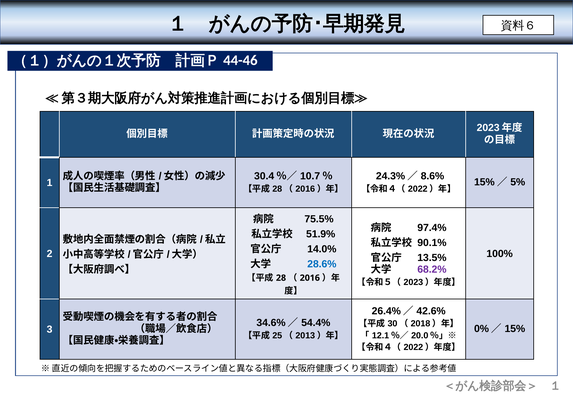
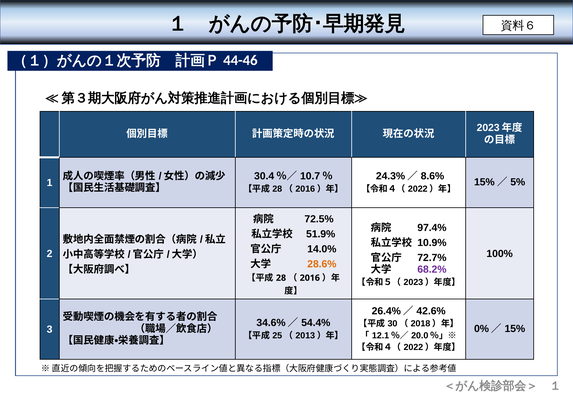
75.5%: 75.5% -> 72.5%
90.1%: 90.1% -> 10.9%
13.5%: 13.5% -> 72.7%
28.6% colour: blue -> orange
